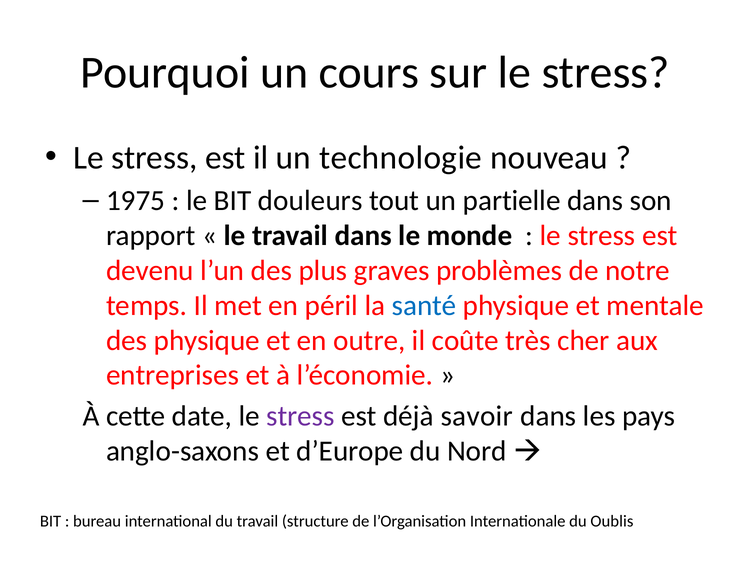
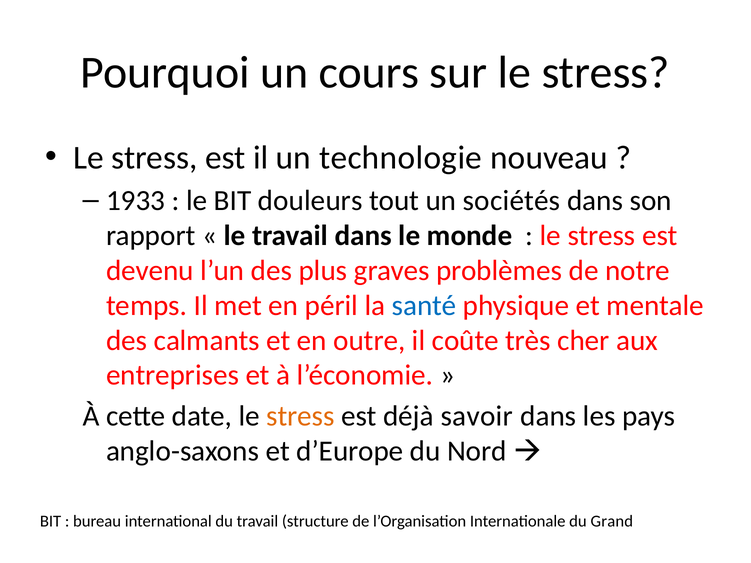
1975: 1975 -> 1933
partielle: partielle -> sociétés
des physique: physique -> calmants
stress at (301, 416) colour: purple -> orange
Oublis: Oublis -> Grand
